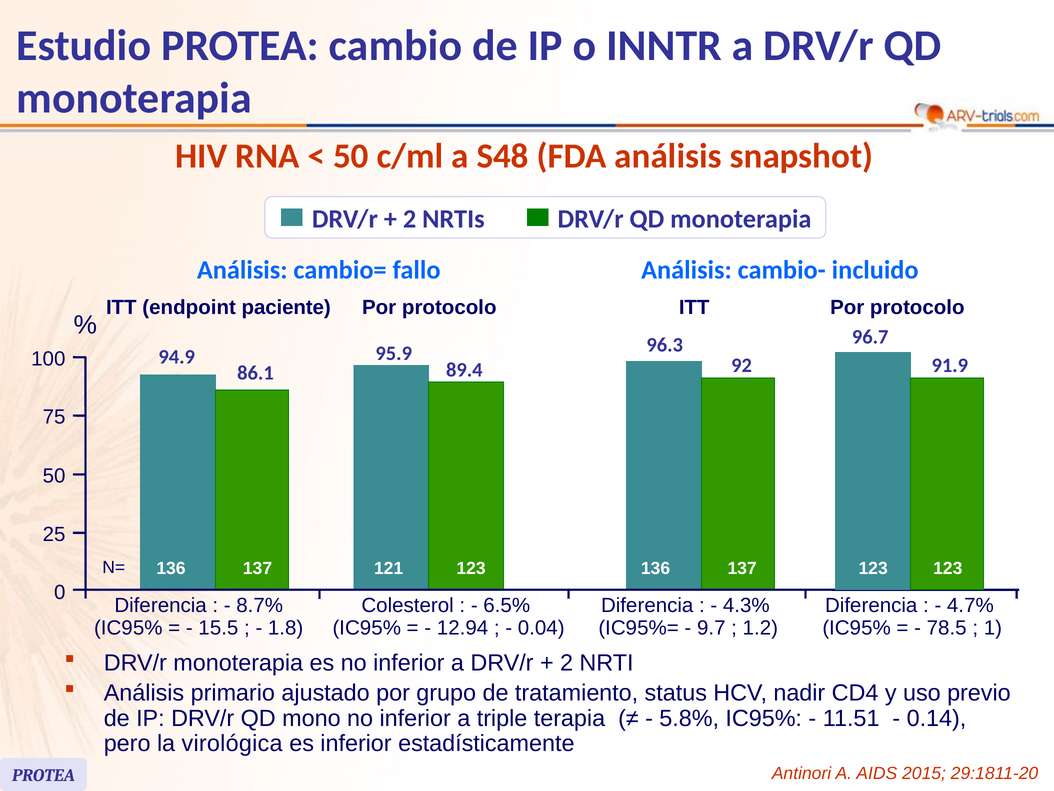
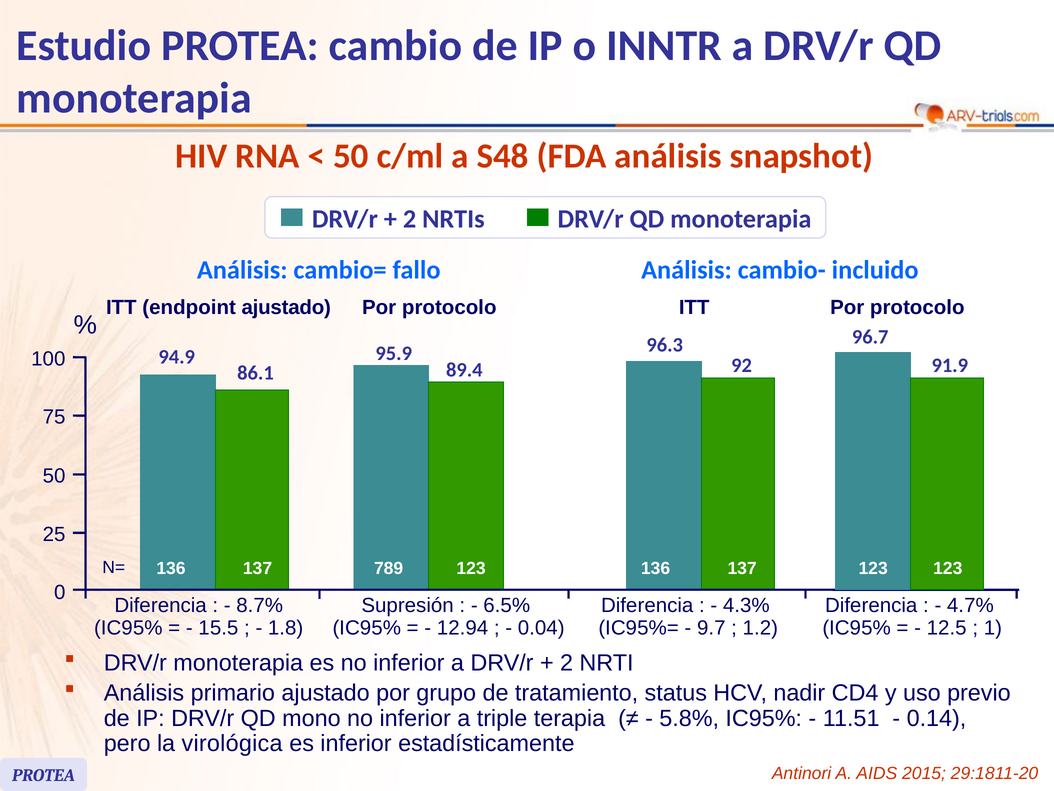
endpoint paciente: paciente -> ajustado
121: 121 -> 789
Colesterol: Colesterol -> Supresión
78.5: 78.5 -> 12.5
